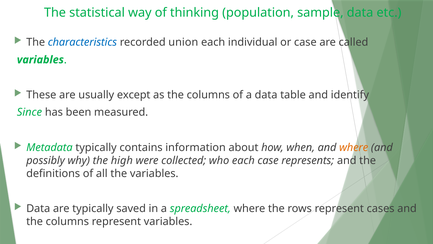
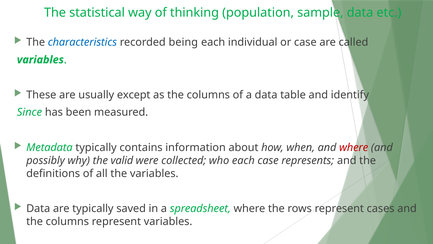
union: union -> being
where at (354, 147) colour: orange -> red
high: high -> valid
